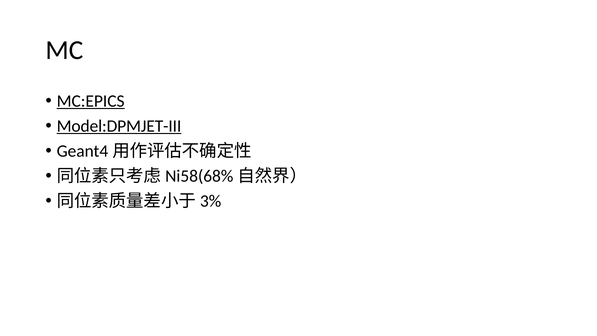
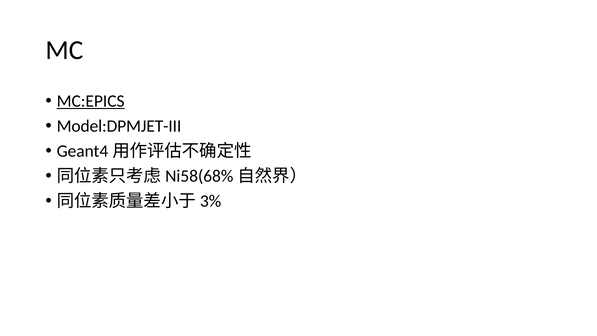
Model:DPMJET-III underline: present -> none
